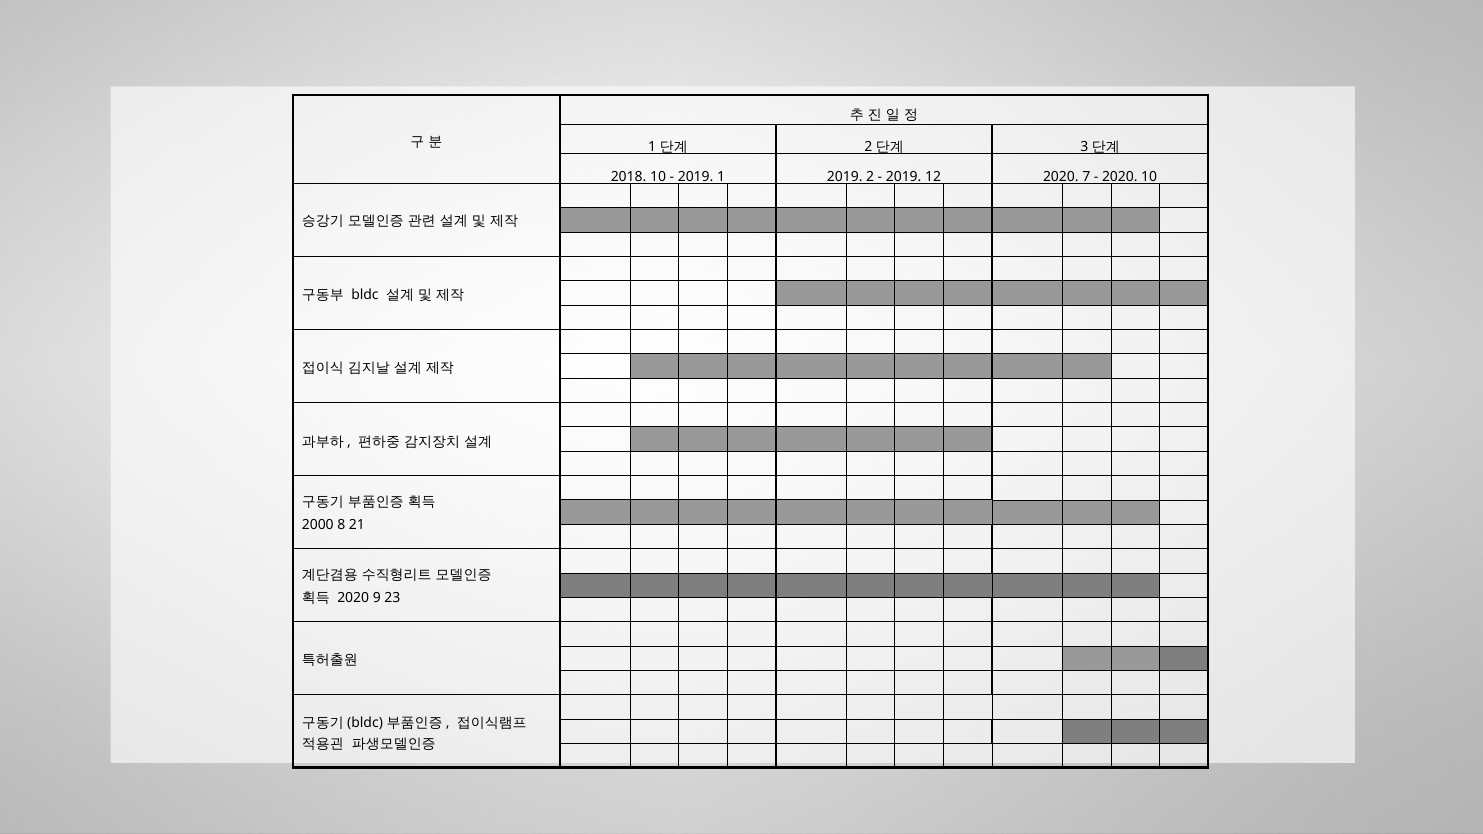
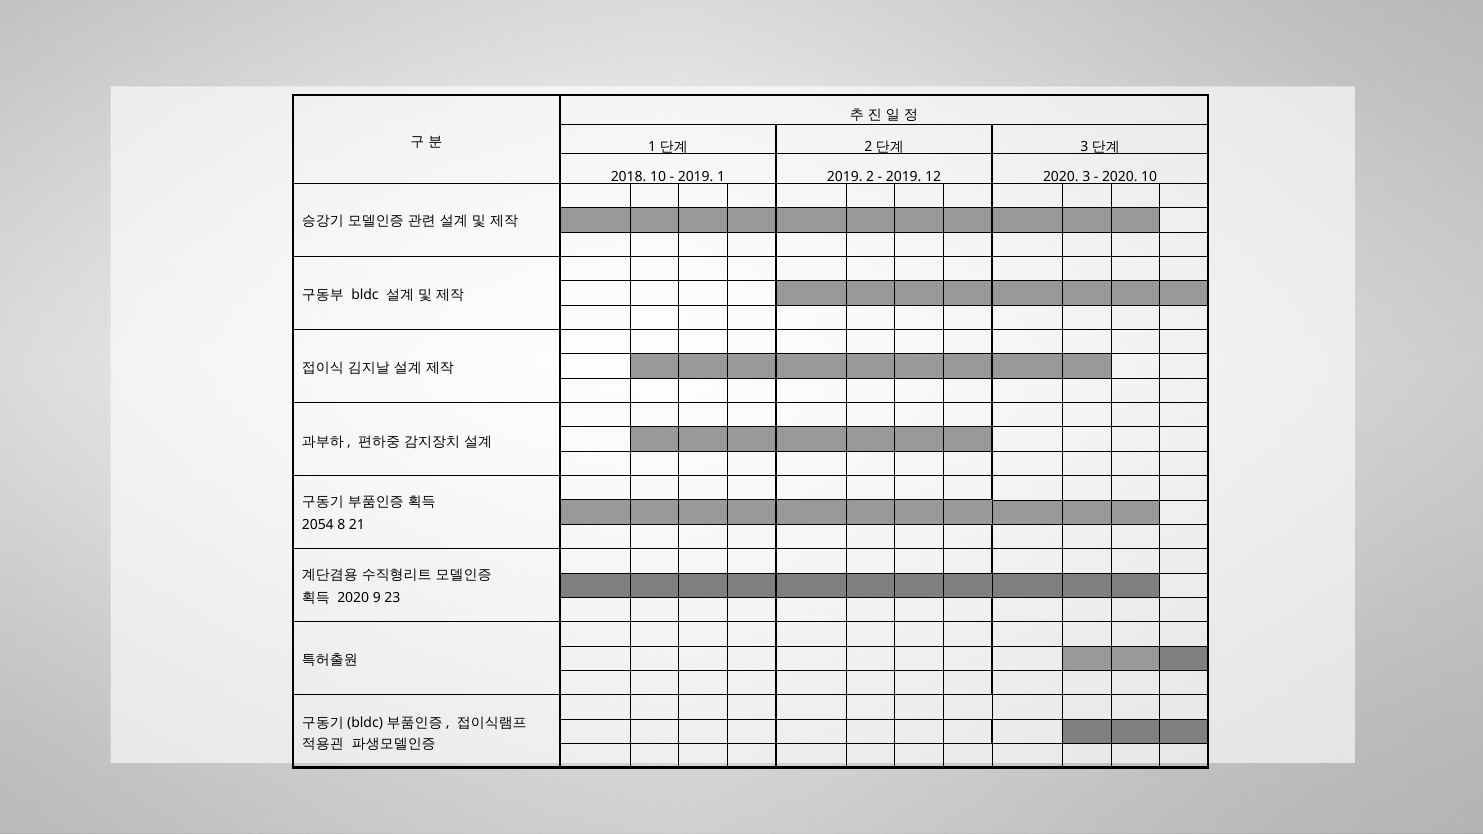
2020 7: 7 -> 3
2000: 2000 -> 2054
